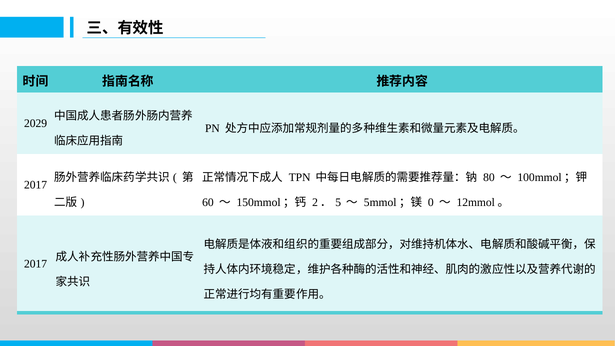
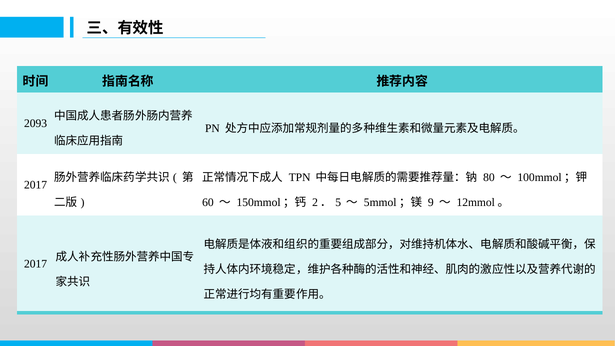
2029: 2029 -> 2093
0: 0 -> 9
